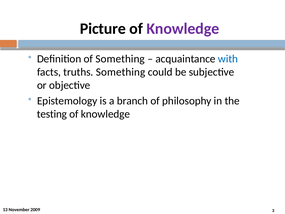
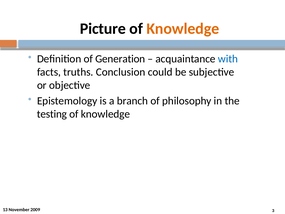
Knowledge at (183, 29) colour: purple -> orange
of Something: Something -> Generation
truths Something: Something -> Conclusion
